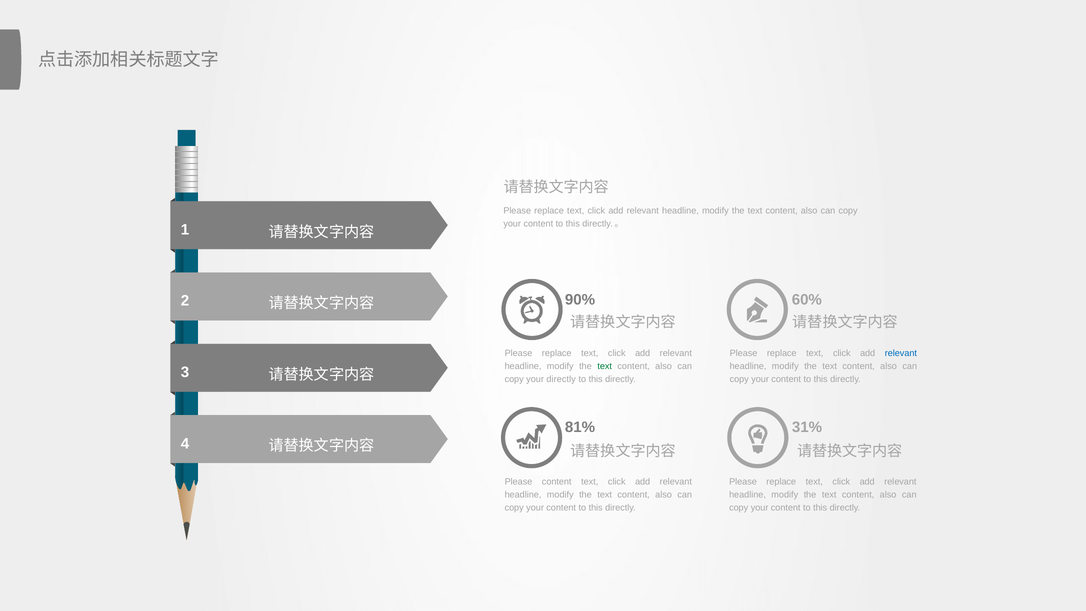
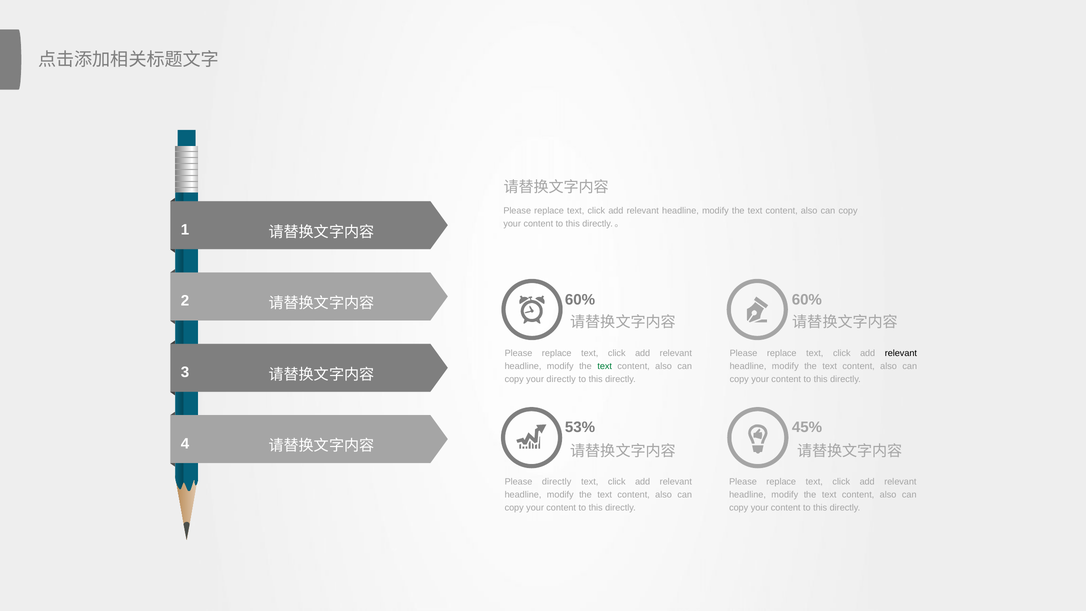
90% at (580, 300): 90% -> 60%
relevant at (901, 353) colour: blue -> black
81%: 81% -> 53%
31%: 31% -> 45%
Please content: content -> directly
